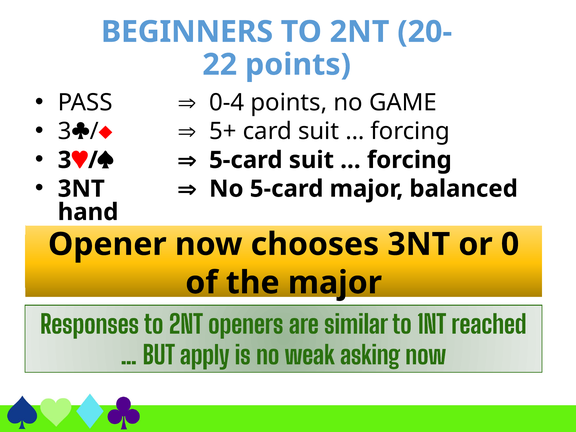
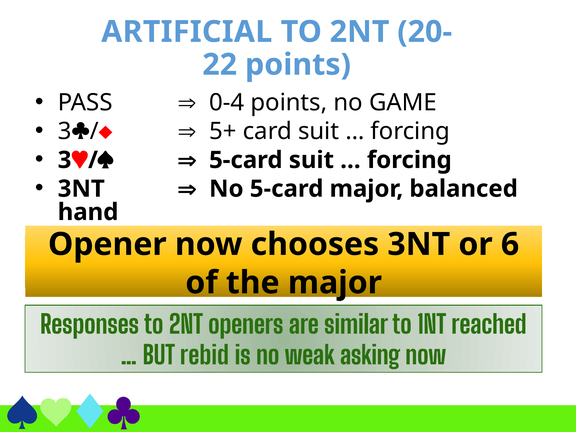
BEGINNERS: BEGINNERS -> ARTIFICIAL
0: 0 -> 6
apply: apply -> rebid
